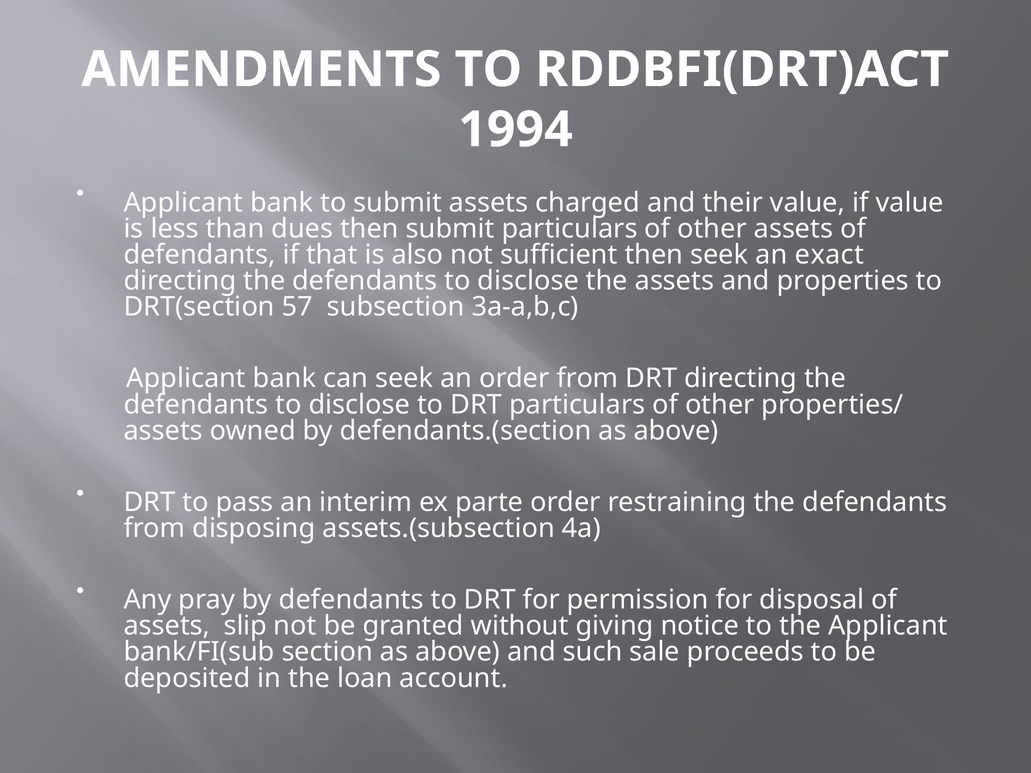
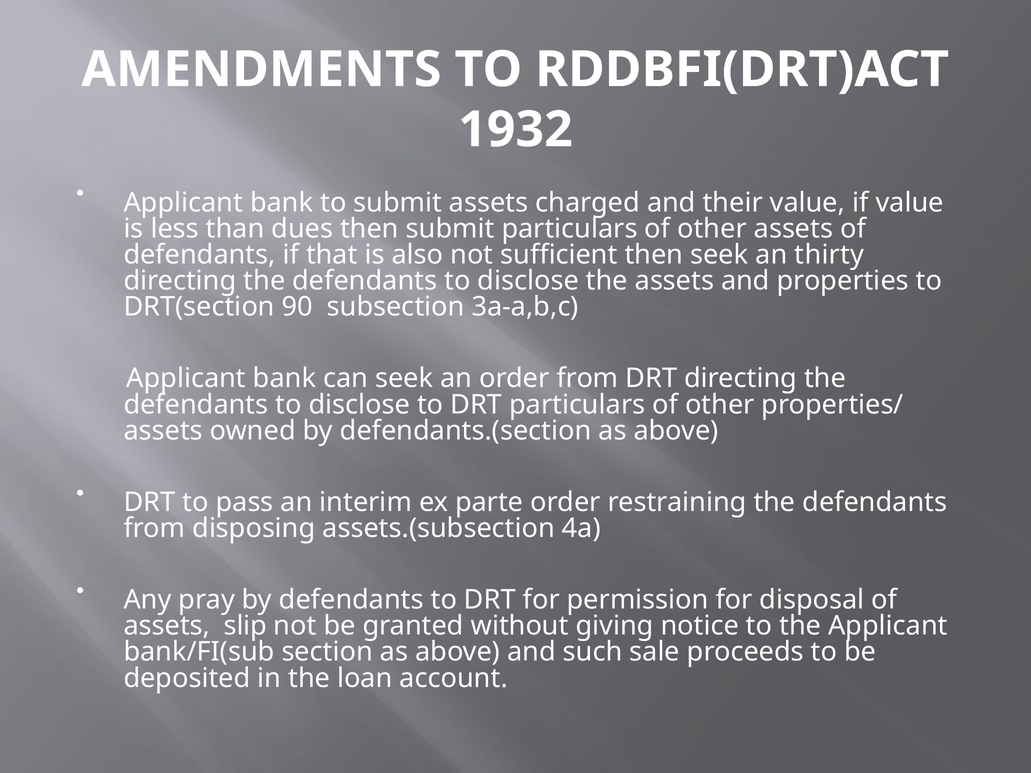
1994: 1994 -> 1932
exact: exact -> thirty
57: 57 -> 90
